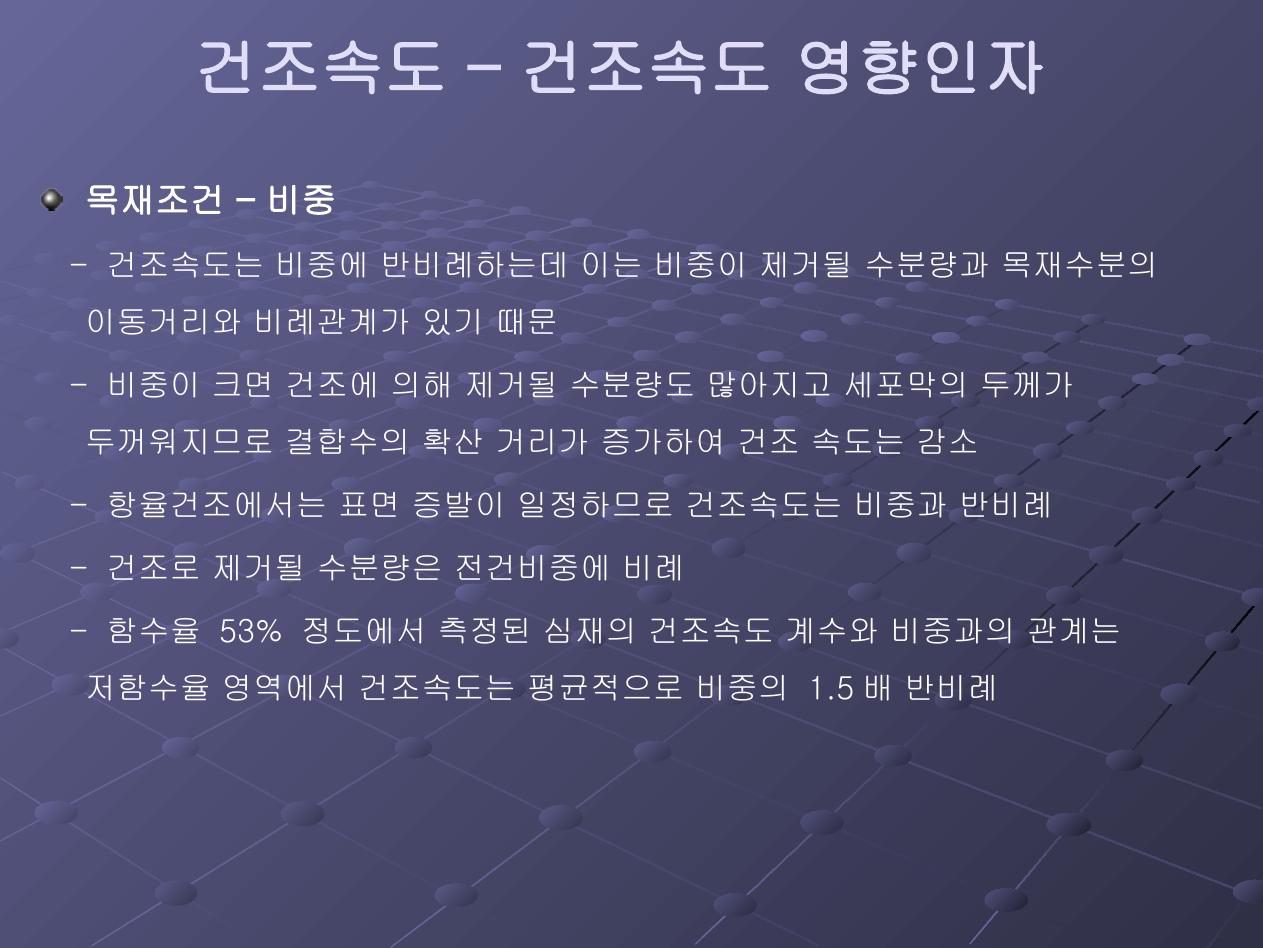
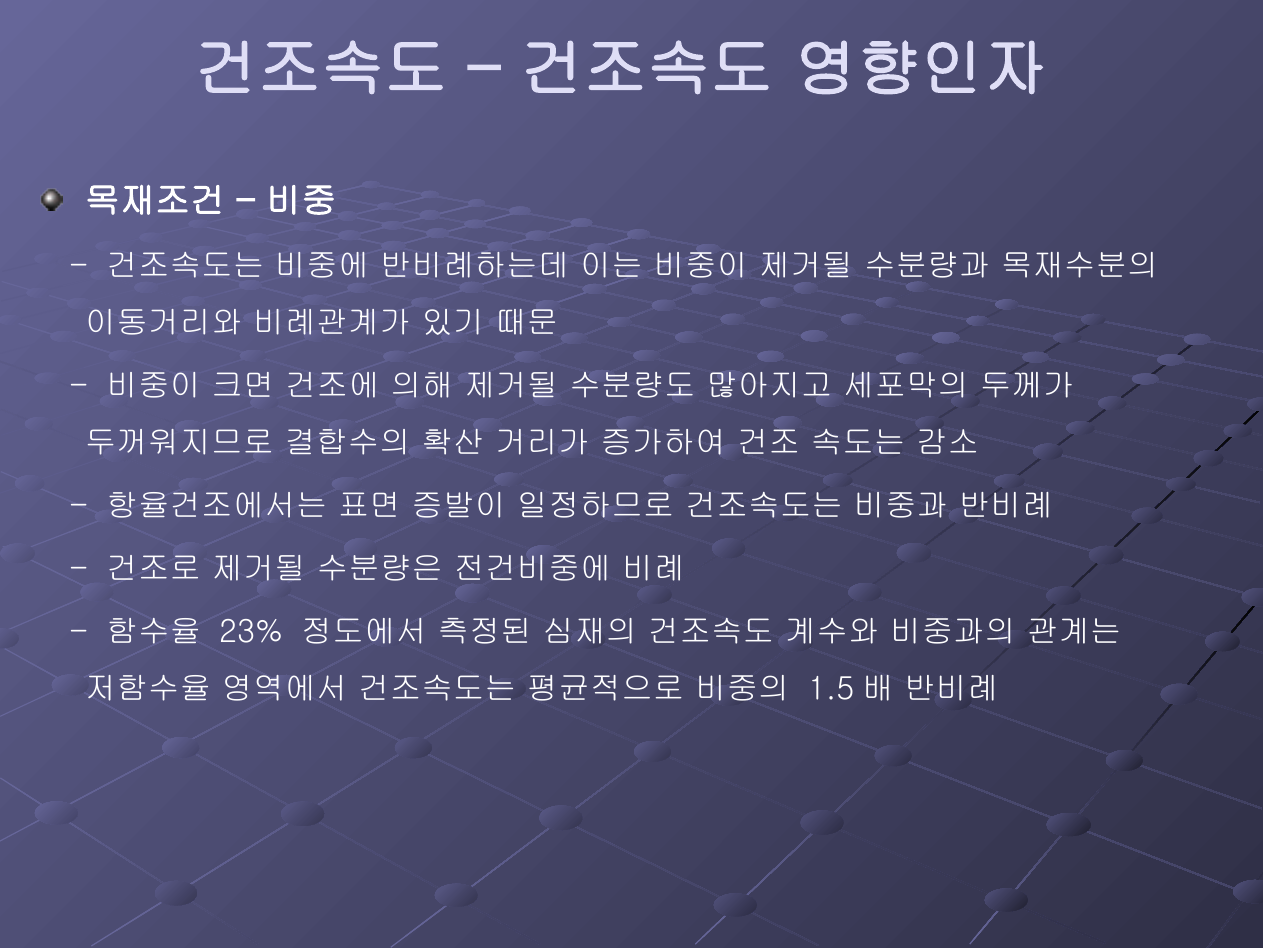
53%: 53% -> 23%
